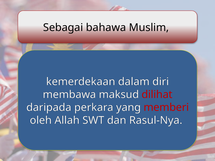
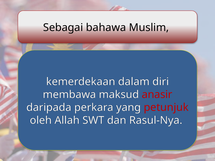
dilihat: dilihat -> anasir
memberi: memberi -> petunjuk
